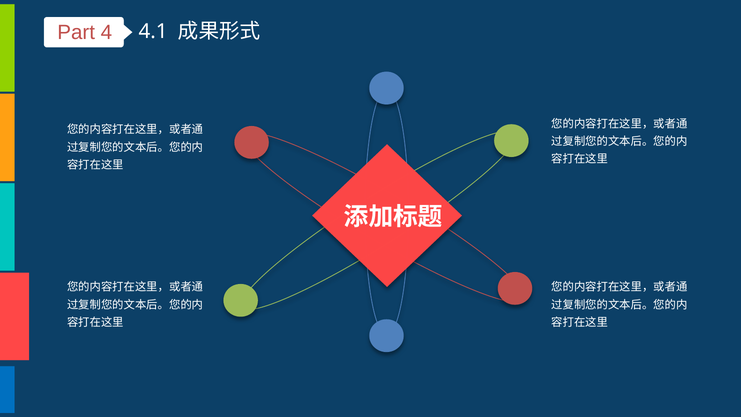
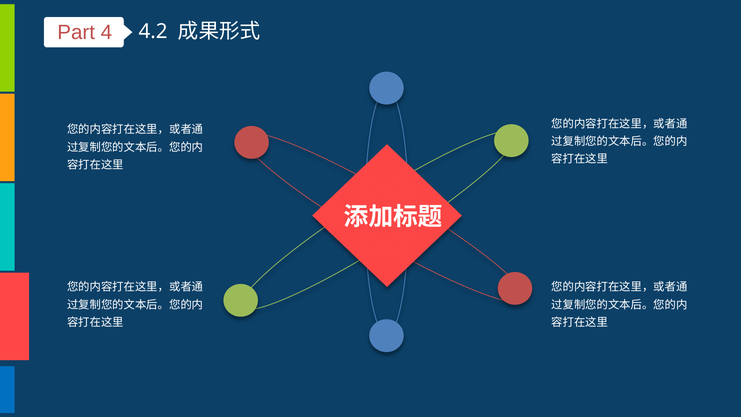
4.1: 4.1 -> 4.2
